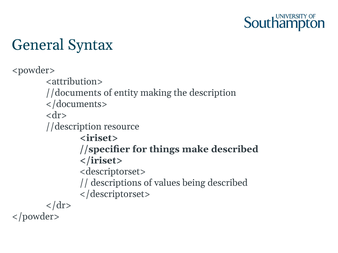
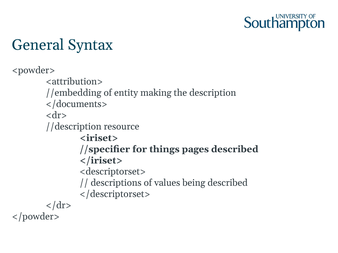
//documents: //documents -> //embedding
make: make -> pages
